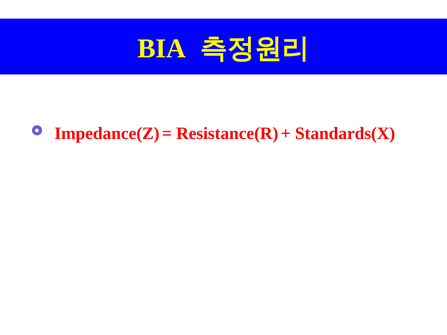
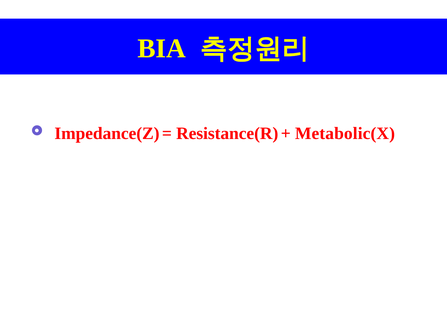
Standards(X: Standards(X -> Metabolic(X
